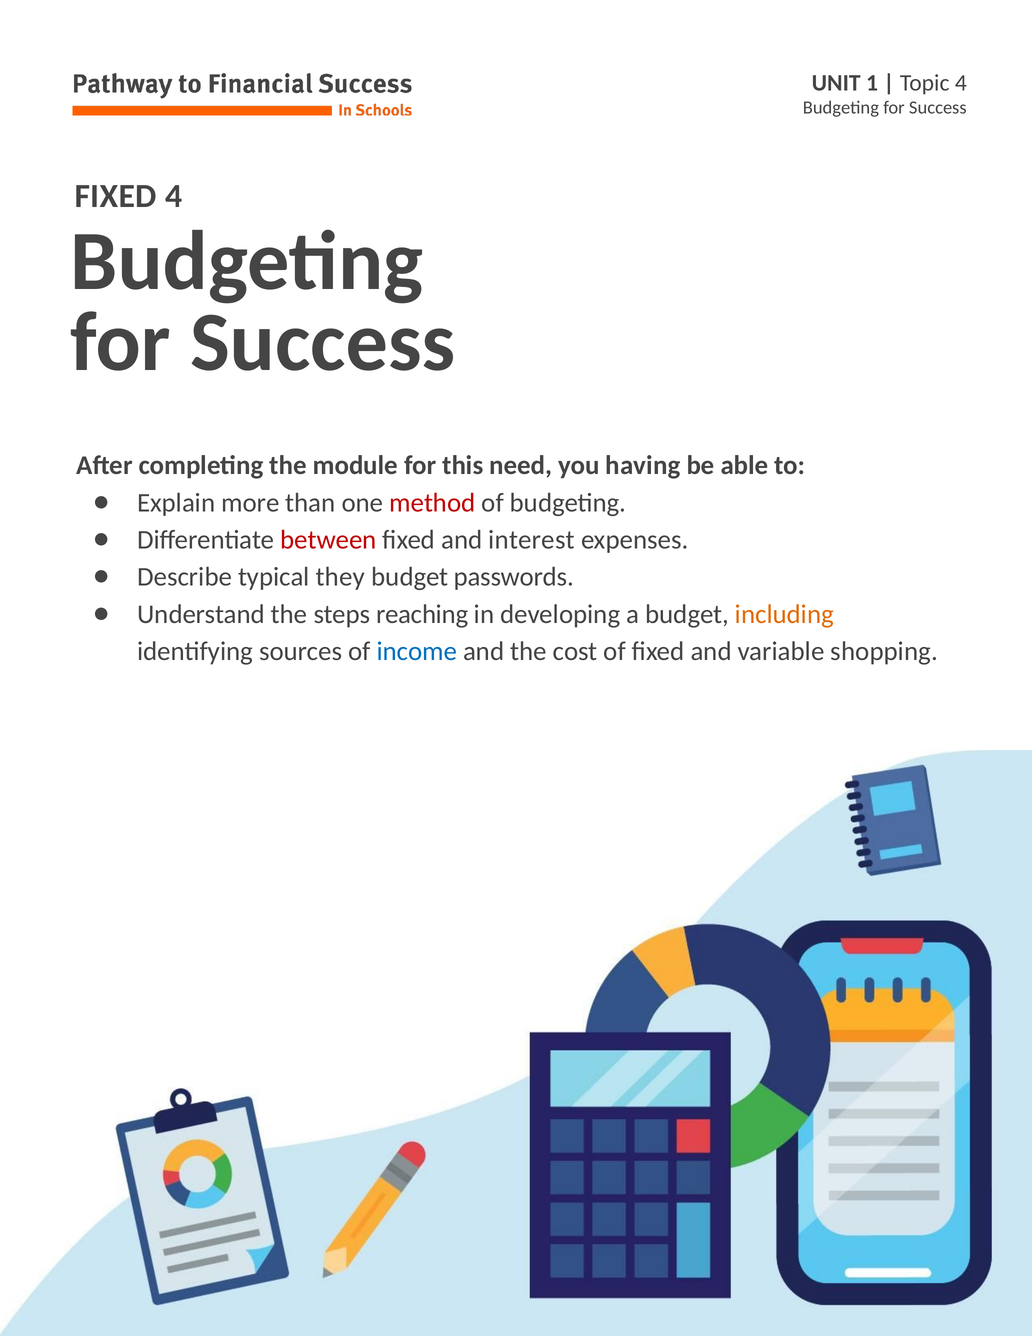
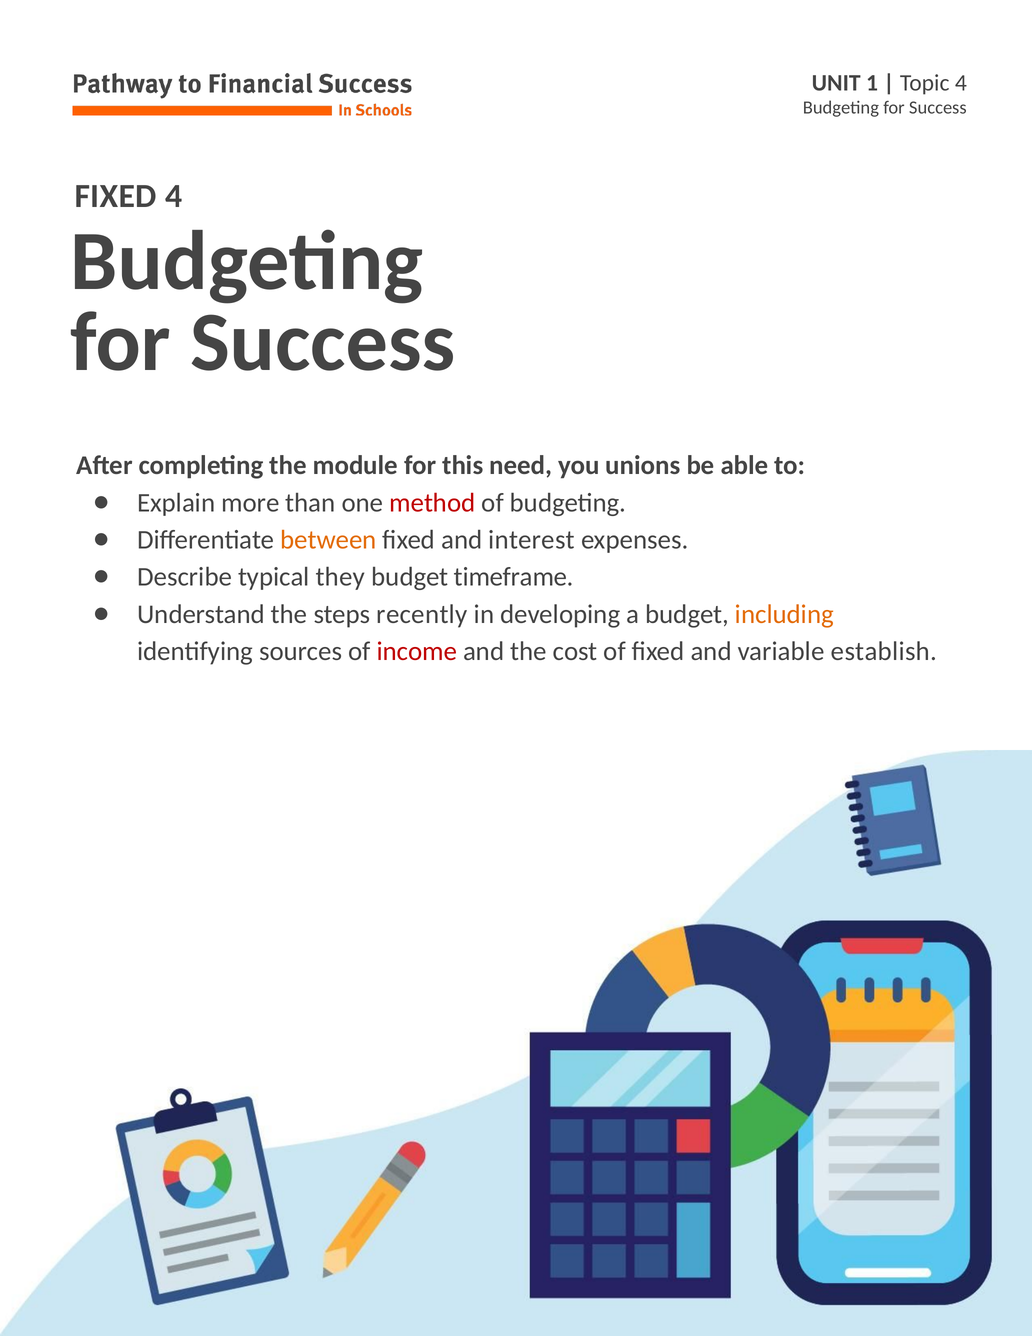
having: having -> unions
between colour: red -> orange
passwords: passwords -> timeframe
reaching: reaching -> recently
income colour: blue -> red
shopping: shopping -> establish
